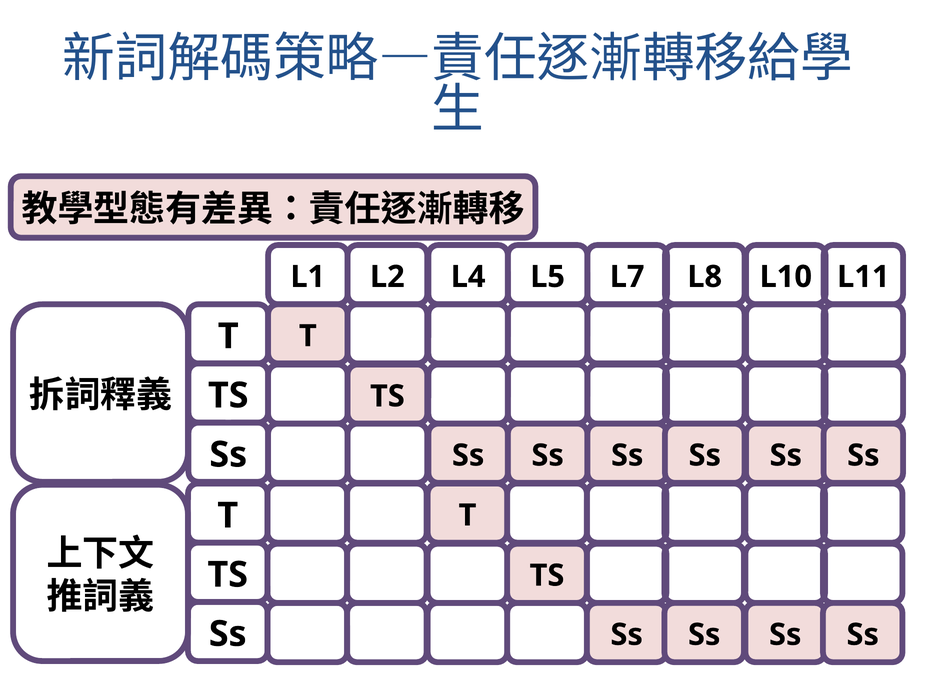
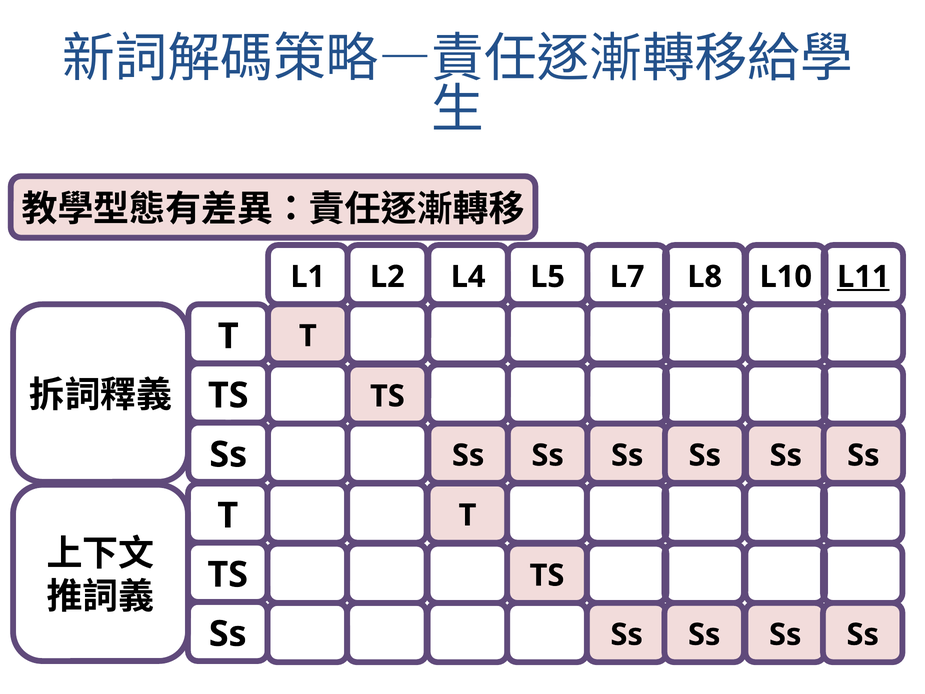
L11 underline: none -> present
